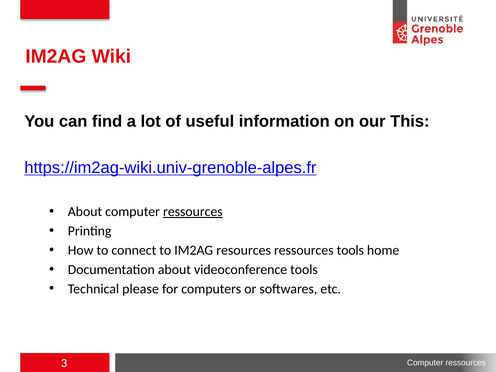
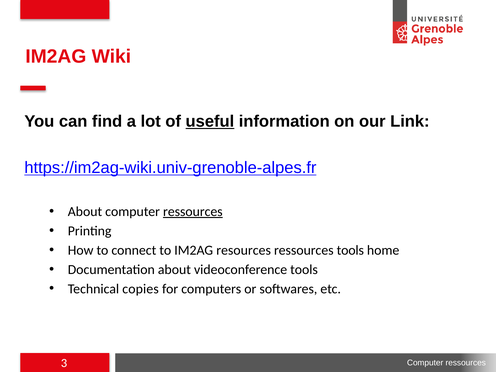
useful underline: none -> present
This: This -> Link
please: please -> copies
